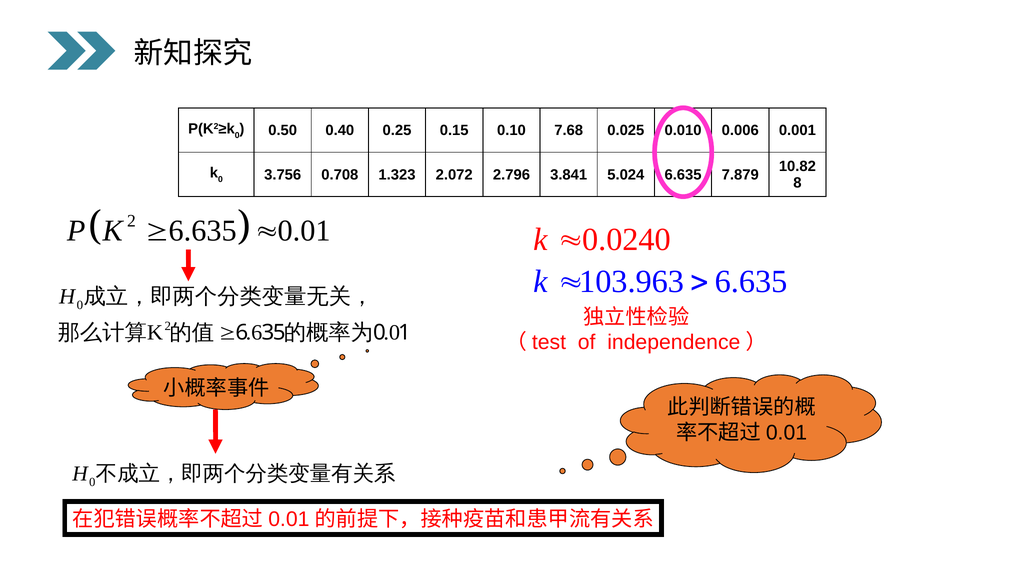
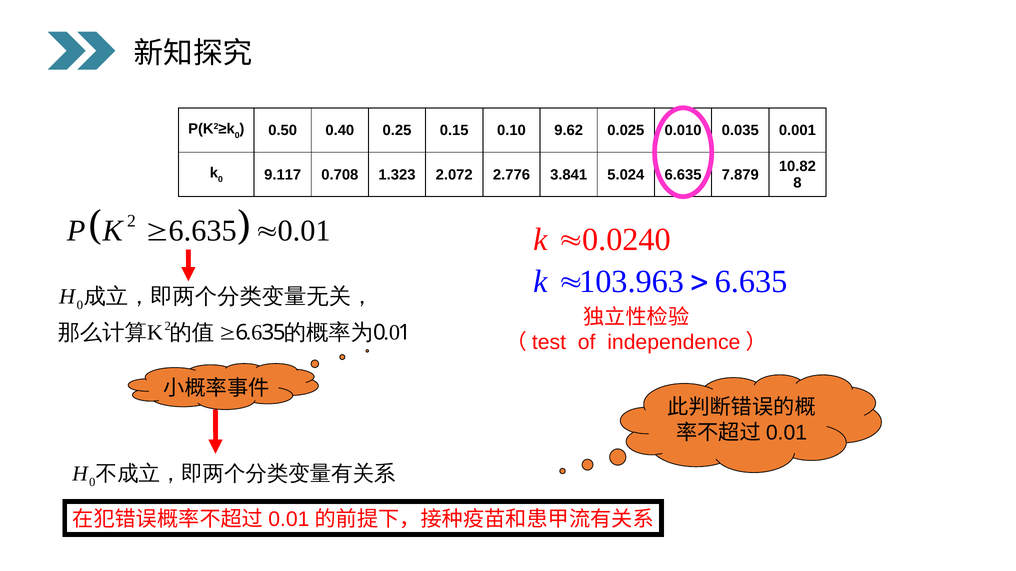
7.68: 7.68 -> 9.62
0.006: 0.006 -> 0.035
3.756: 3.756 -> 9.117
2.796: 2.796 -> 2.776
